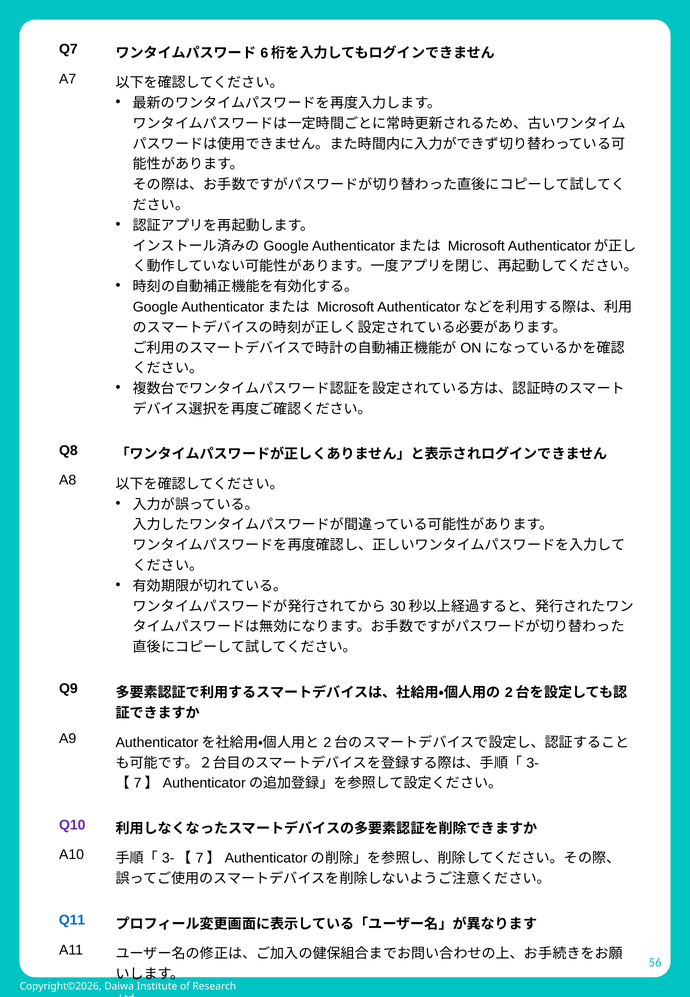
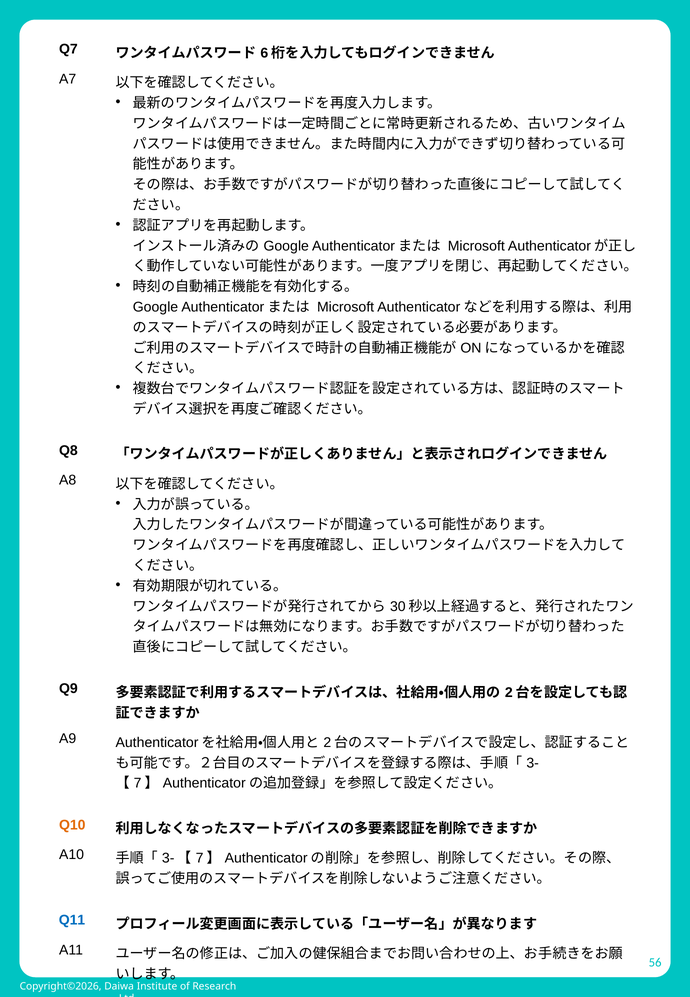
Q10 colour: purple -> orange
